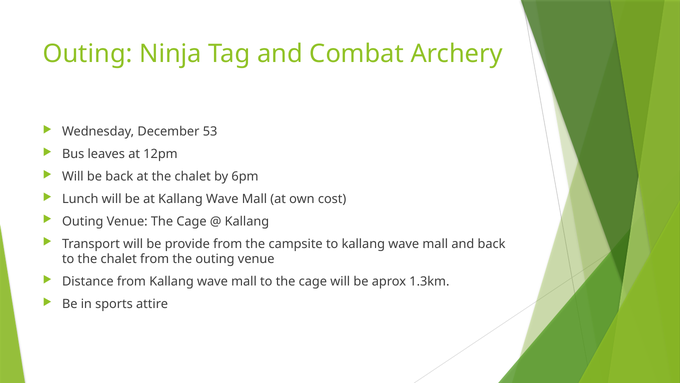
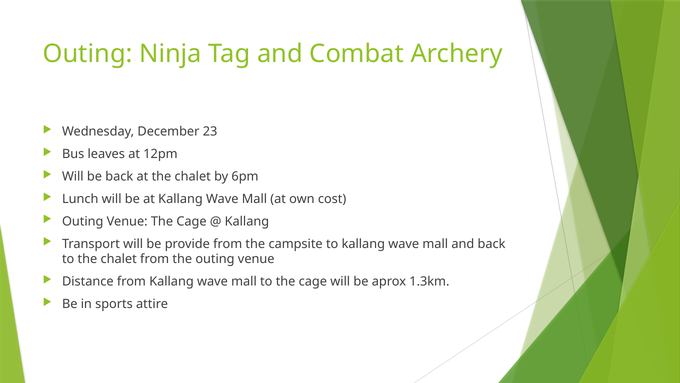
53: 53 -> 23
